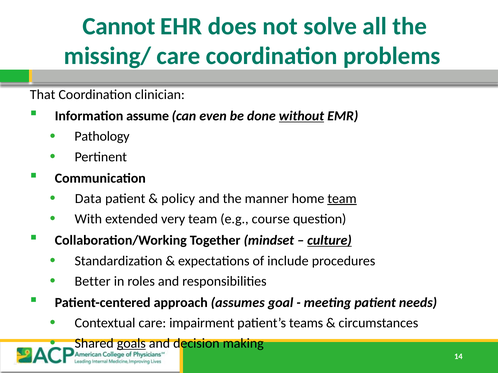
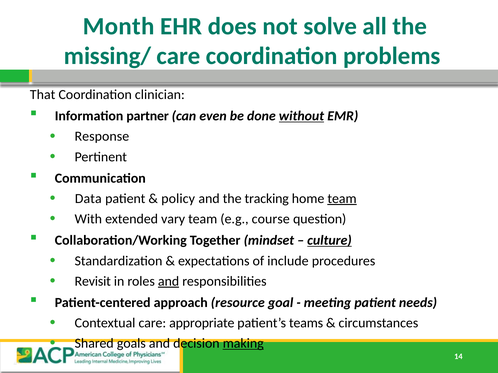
Cannot: Cannot -> Month
assume: assume -> partner
Pathology: Pathology -> Response
manner: manner -> tracking
very: very -> vary
Better: Better -> Revisit
and at (169, 282) underline: none -> present
assumes: assumes -> resource
impairment: impairment -> appropriate
goals underline: present -> none
making underline: none -> present
